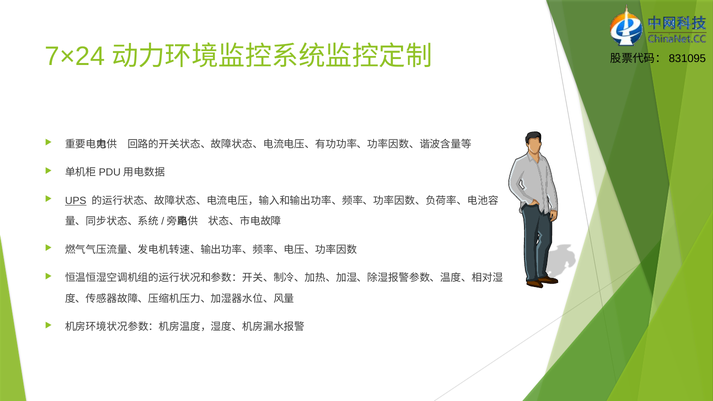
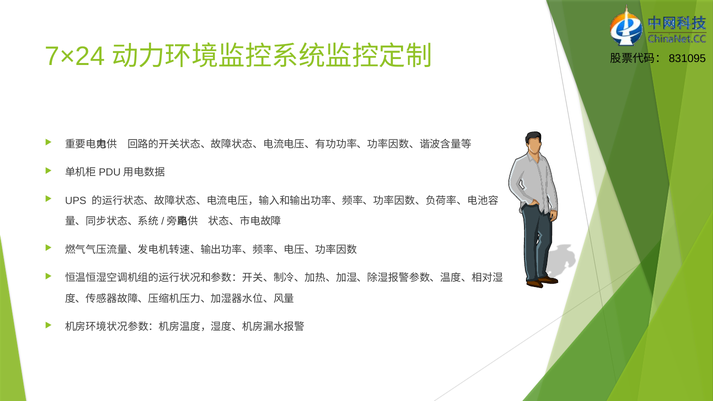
UPS underline: present -> none
